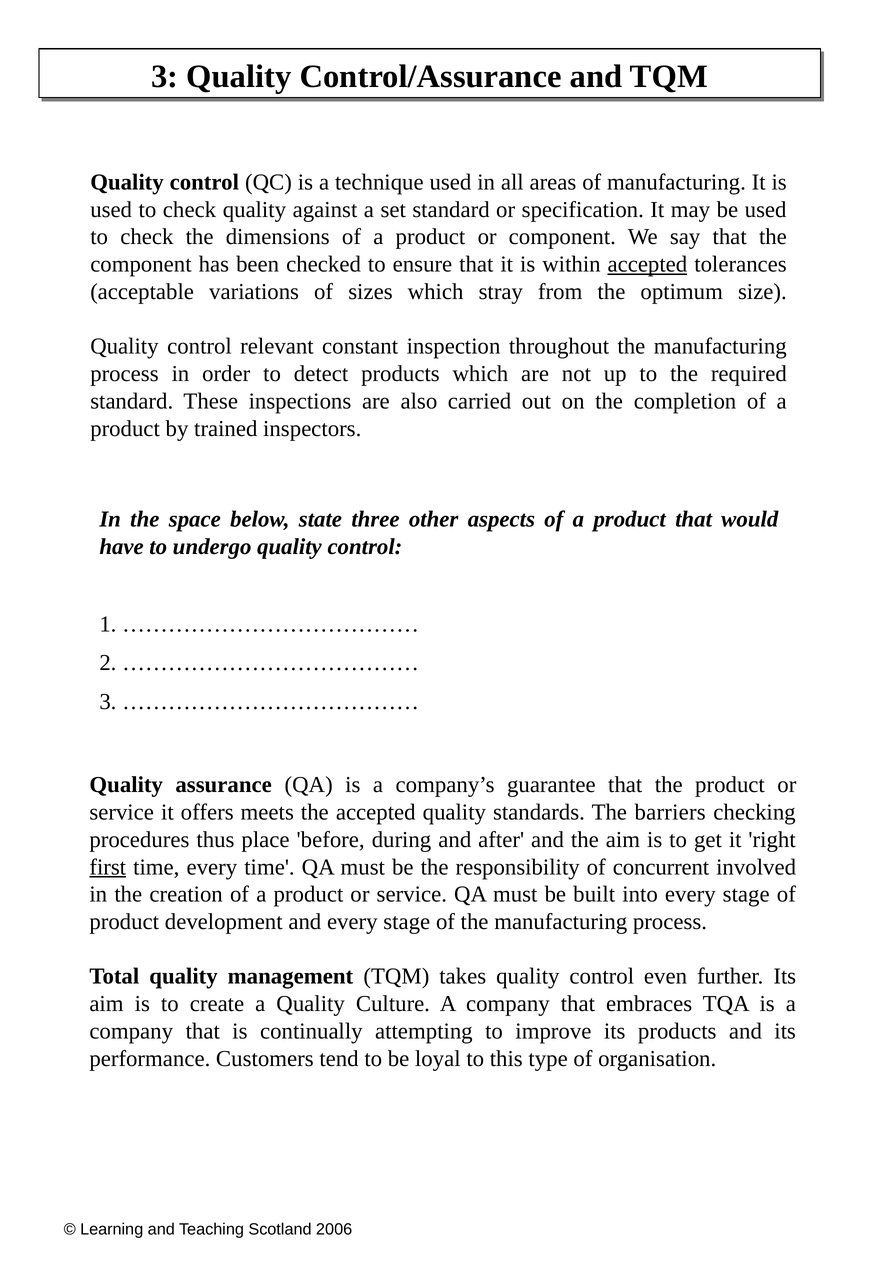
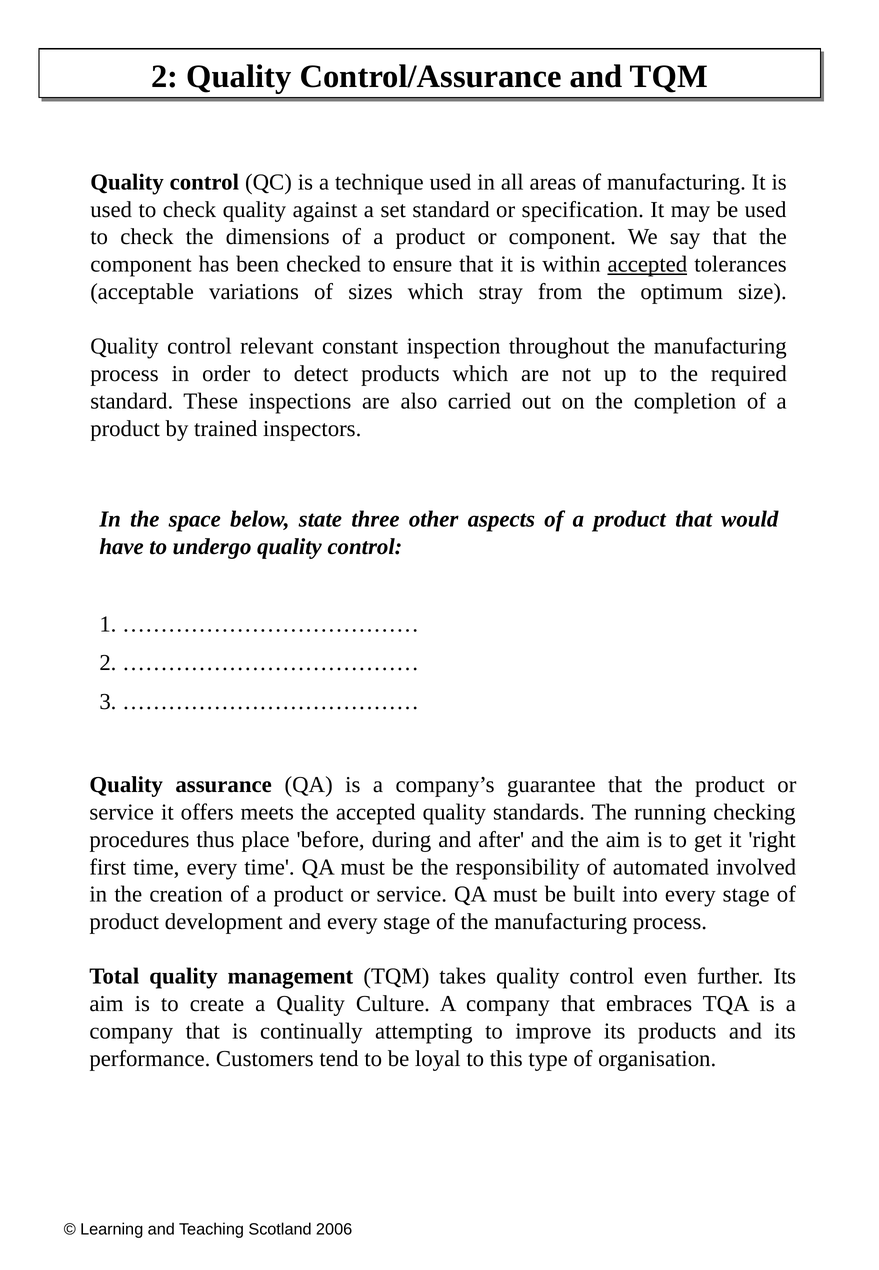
3 at (165, 76): 3 -> 2
barriers: barriers -> running
first underline: present -> none
concurrent: concurrent -> automated
